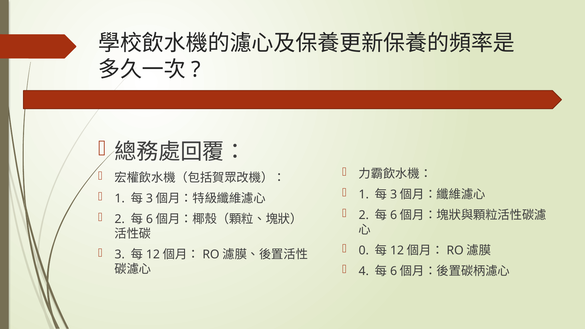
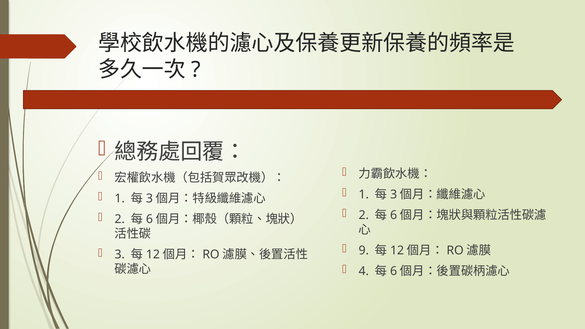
0: 0 -> 9
